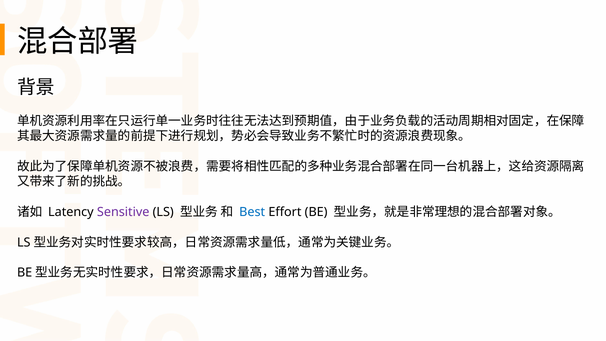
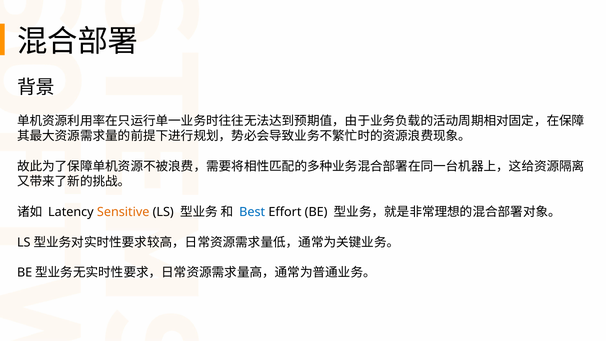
Sensitive colour: purple -> orange
